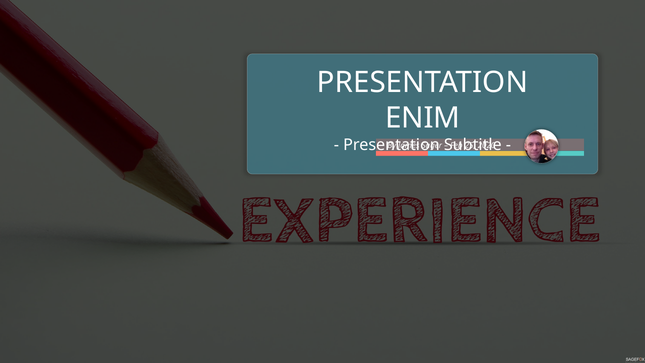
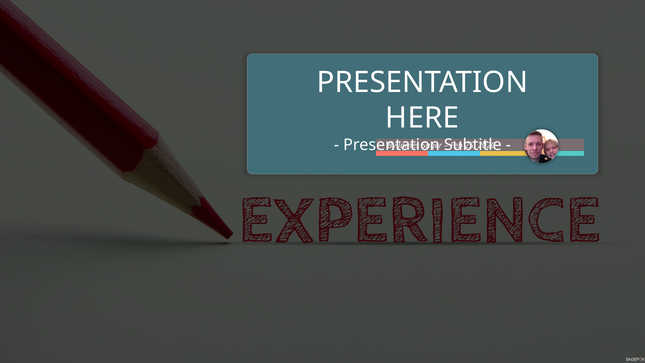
ENIM: ENIM -> HERE
